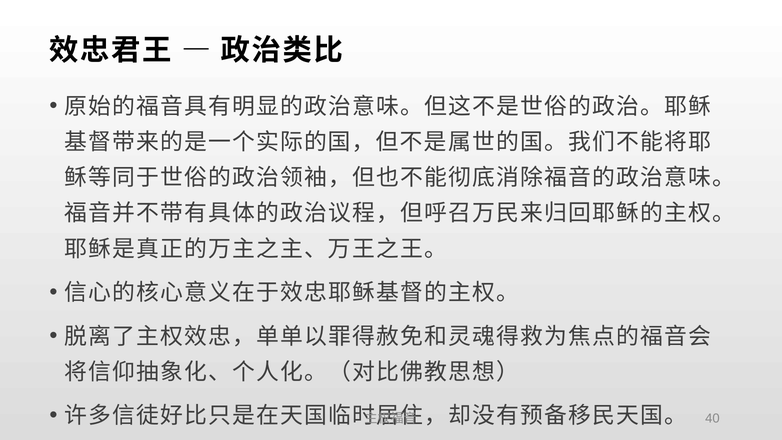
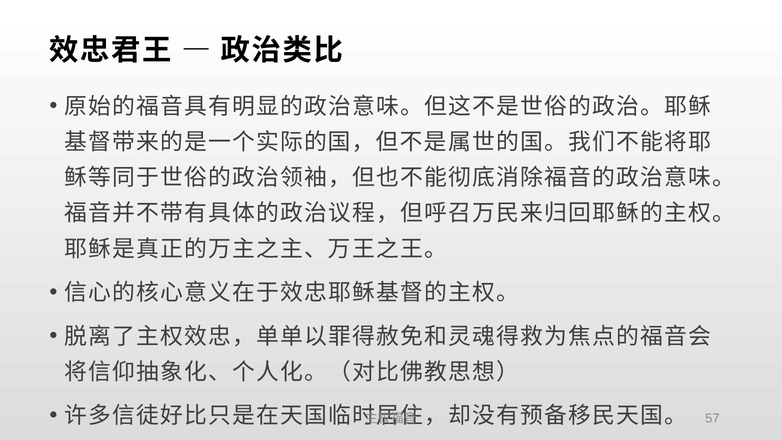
40: 40 -> 57
